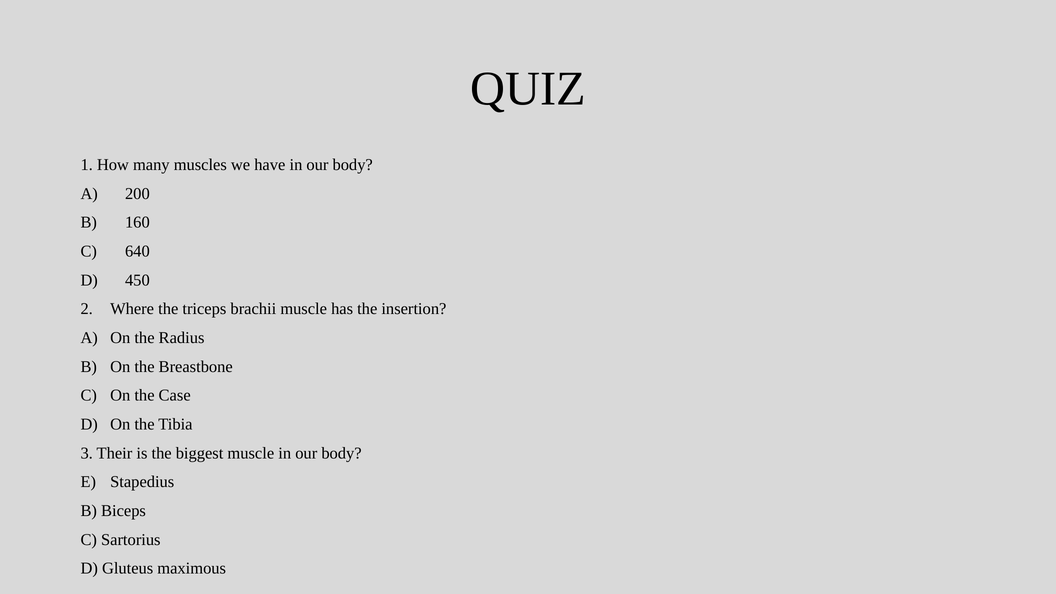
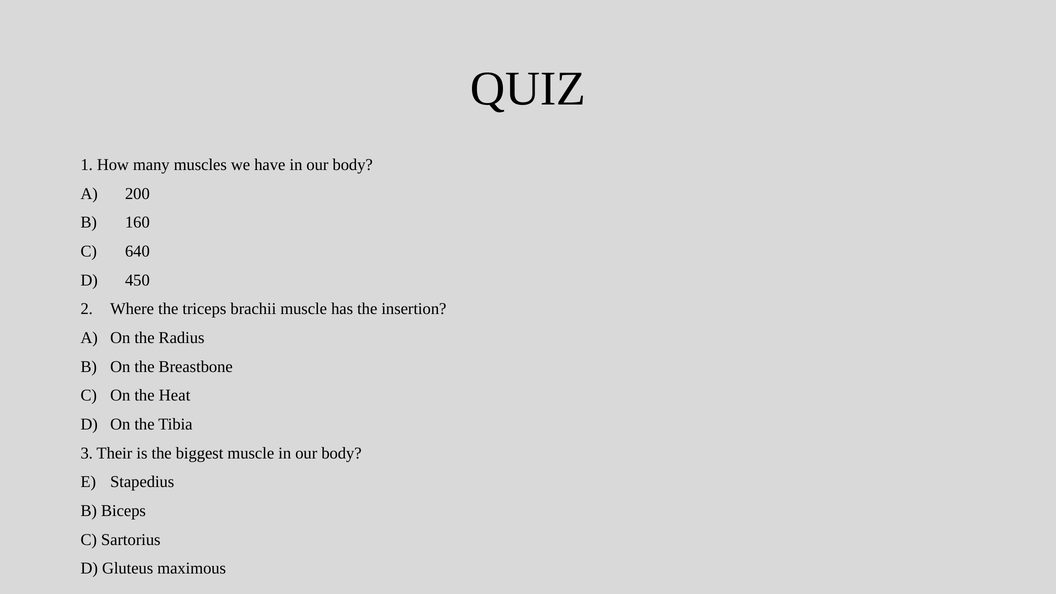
Case: Case -> Heat
